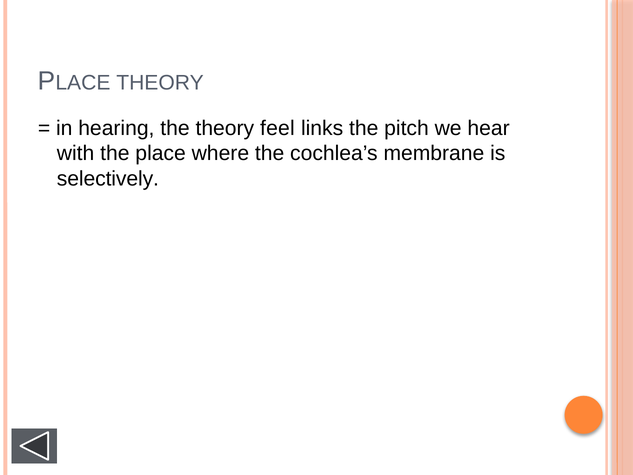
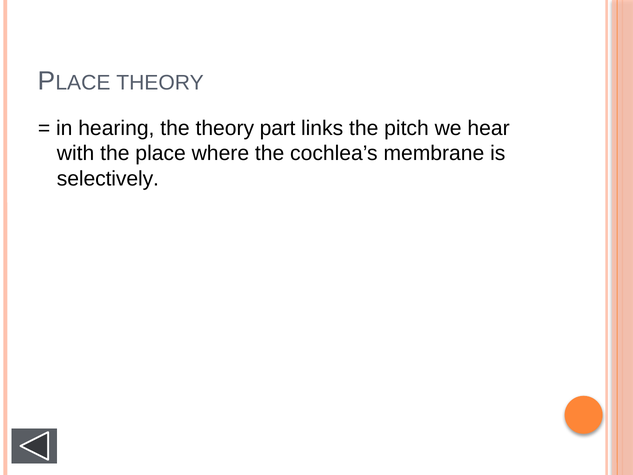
feel: feel -> part
